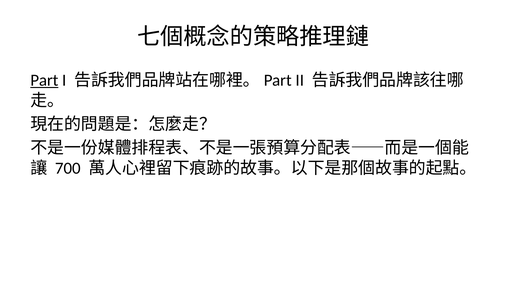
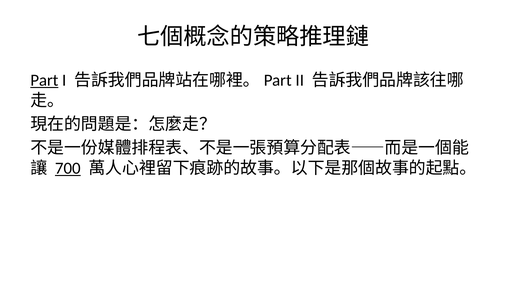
700 underline: none -> present
